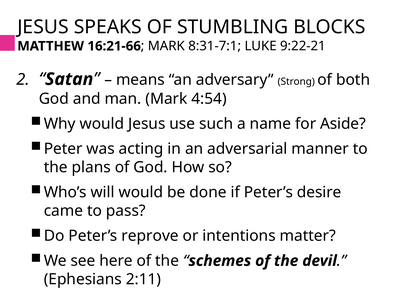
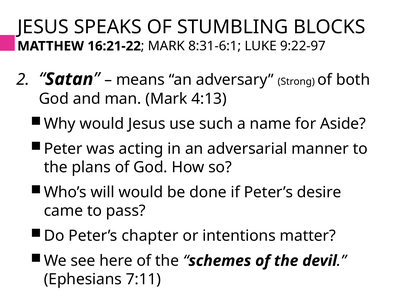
16:21-66: 16:21-66 -> 16:21-22
8:31-7:1: 8:31-7:1 -> 8:31-6:1
9:22-21: 9:22-21 -> 9:22-97
4:54: 4:54 -> 4:13
reprove: reprove -> chapter
2:11: 2:11 -> 7:11
